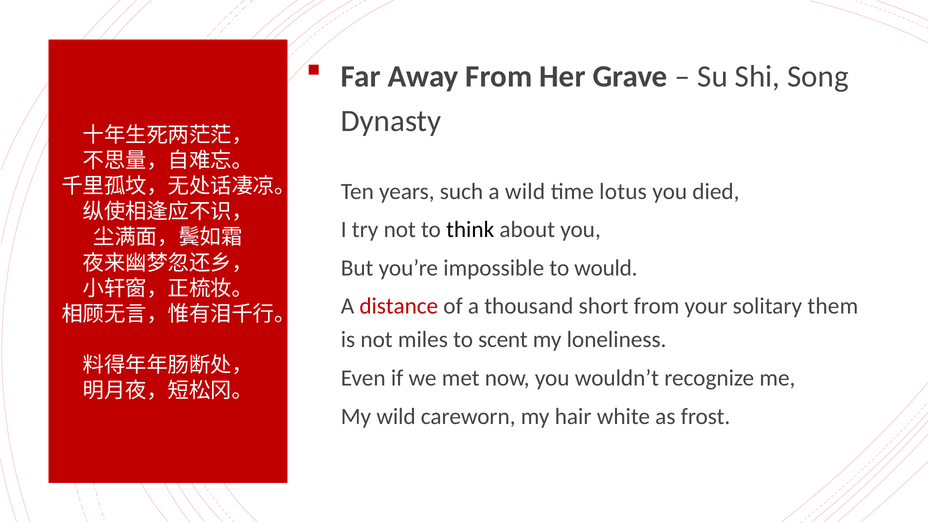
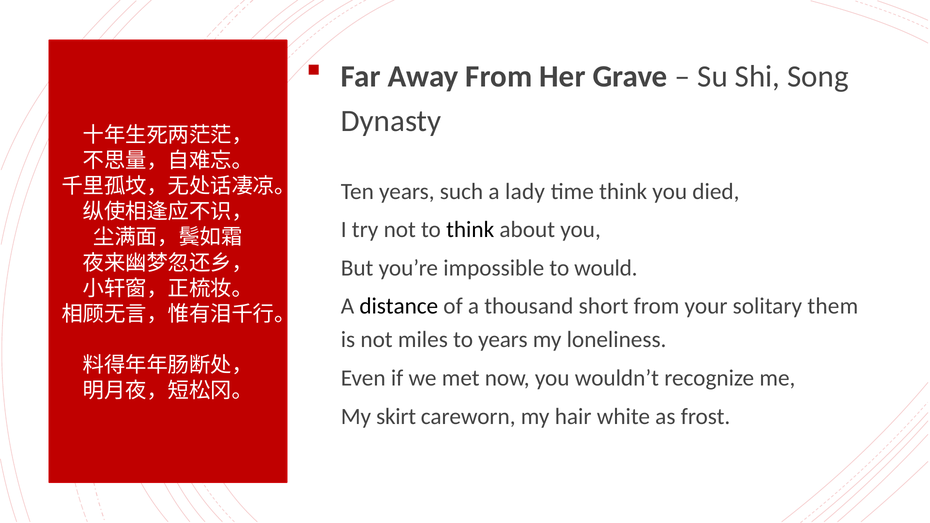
a wild: wild -> lady
time lotus: lotus -> think
distance colour: red -> black
to scent: scent -> years
My wild: wild -> skirt
